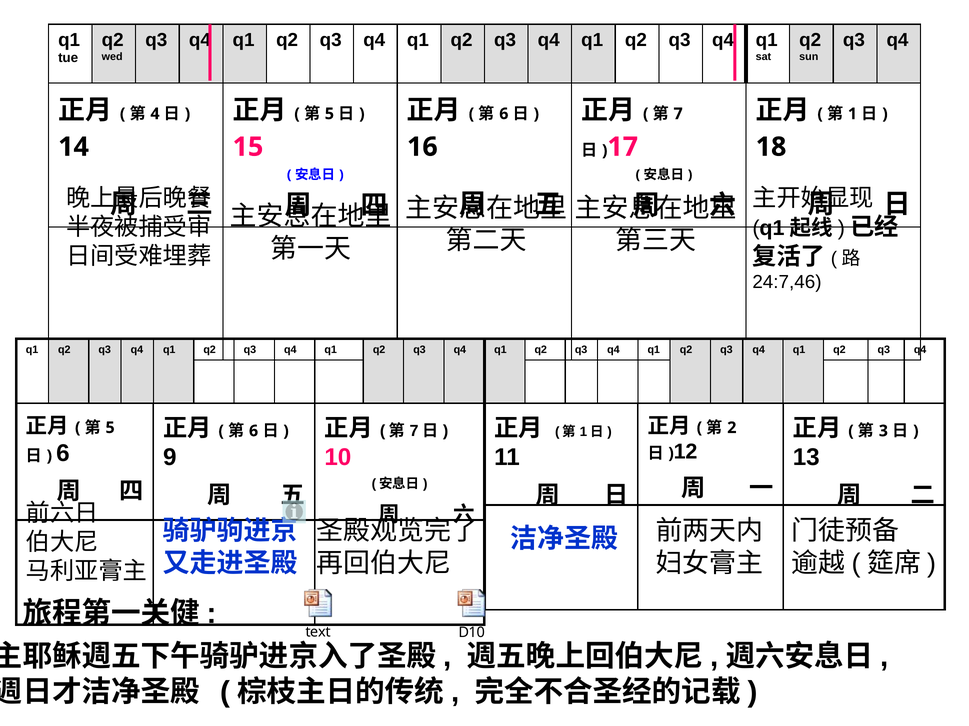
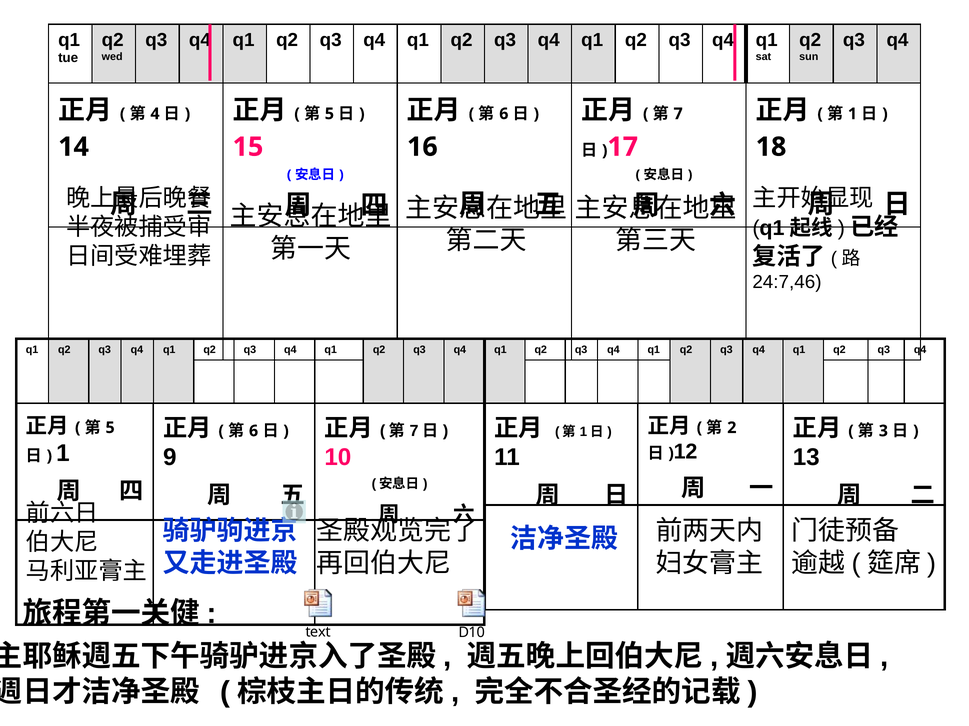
6 at (63, 454): 6 -> 1
